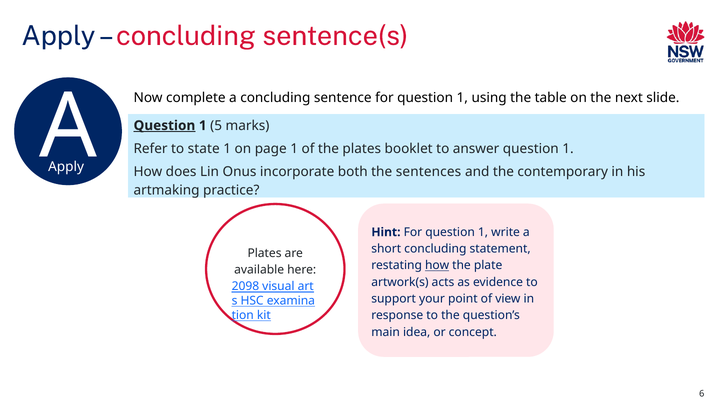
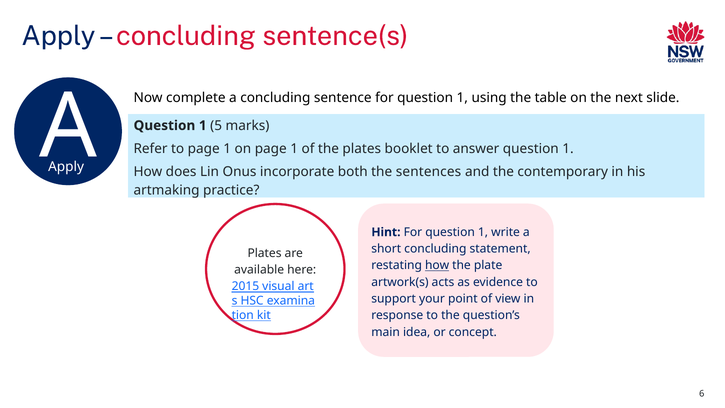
Question at (164, 125) underline: present -> none
to state: state -> page
2098: 2098 -> 2015
